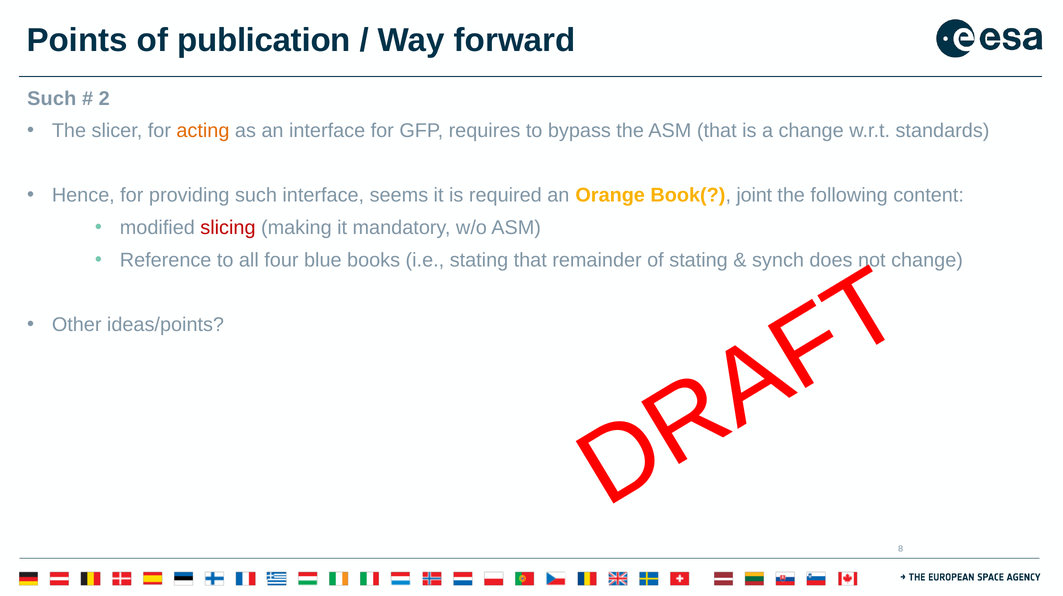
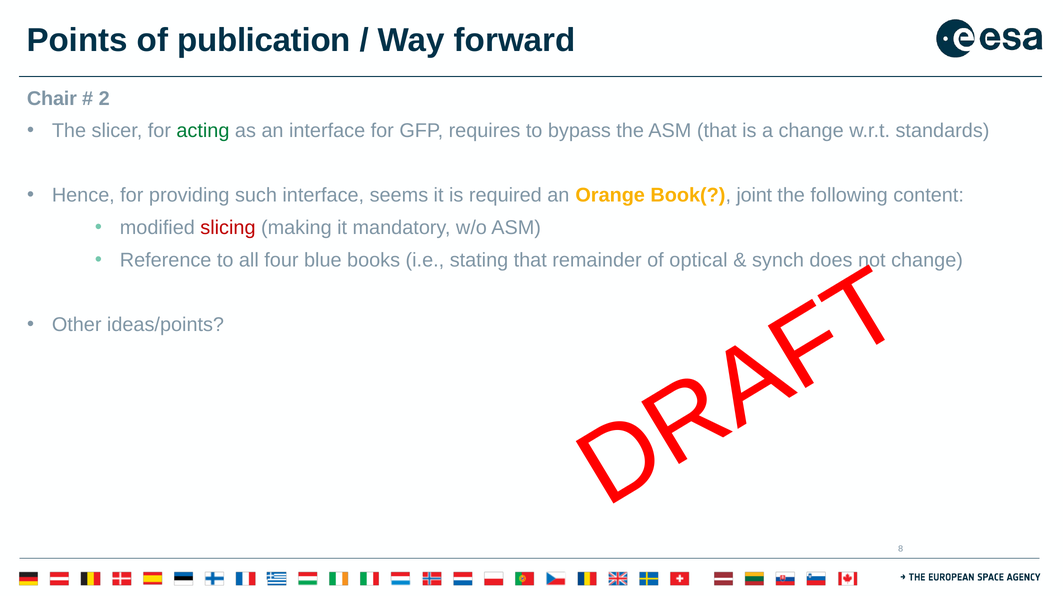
Such at (52, 99): Such -> Chair
acting colour: orange -> green
of stating: stating -> optical
